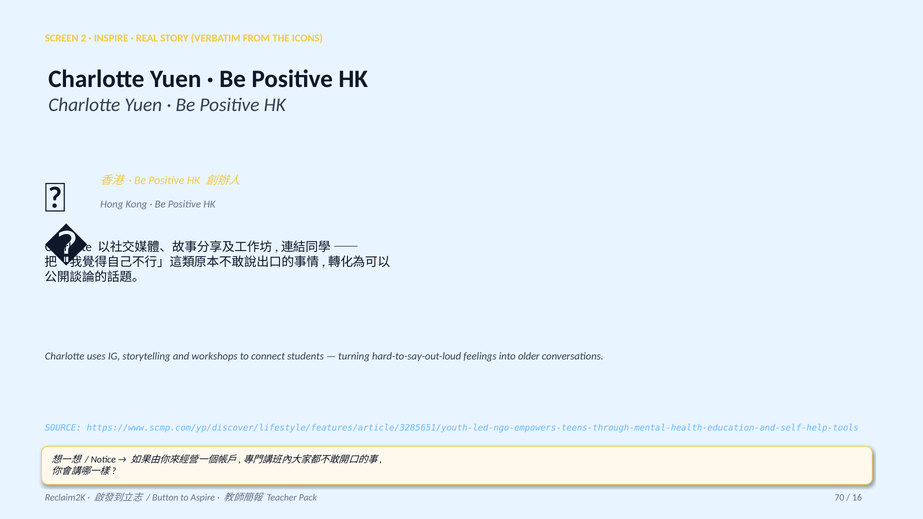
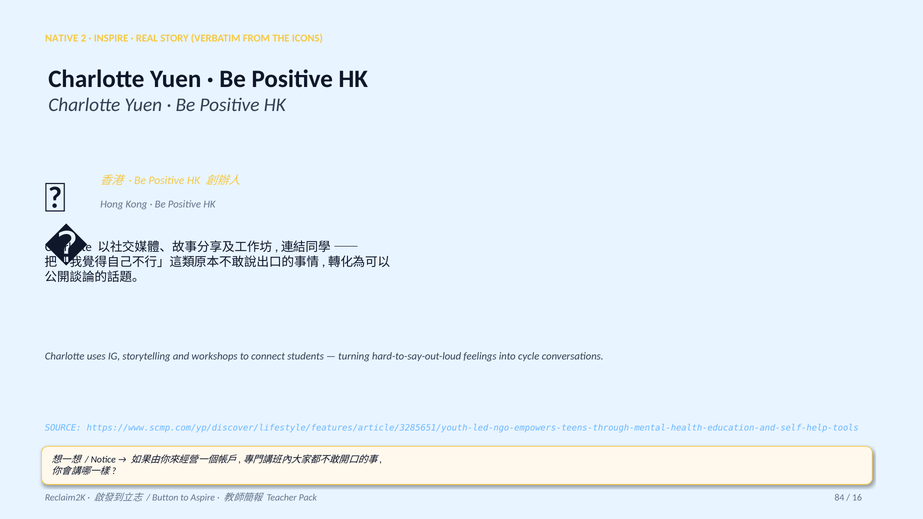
SCREEN: SCREEN -> NATIVE
older: older -> cycle
70: 70 -> 84
